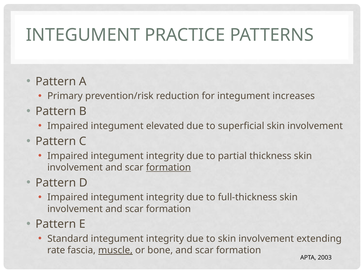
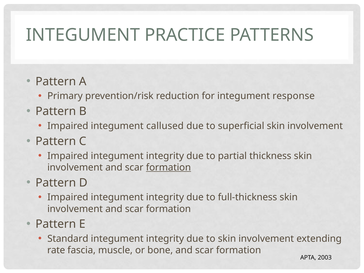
increases: increases -> response
elevated: elevated -> callused
muscle underline: present -> none
